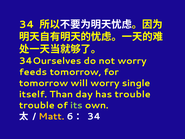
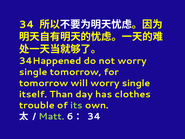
34Ourselves: 34Ourselves -> 34Happened
feeds at (33, 72): feeds -> single
has trouble: trouble -> clothes
Matt colour: yellow -> light green
